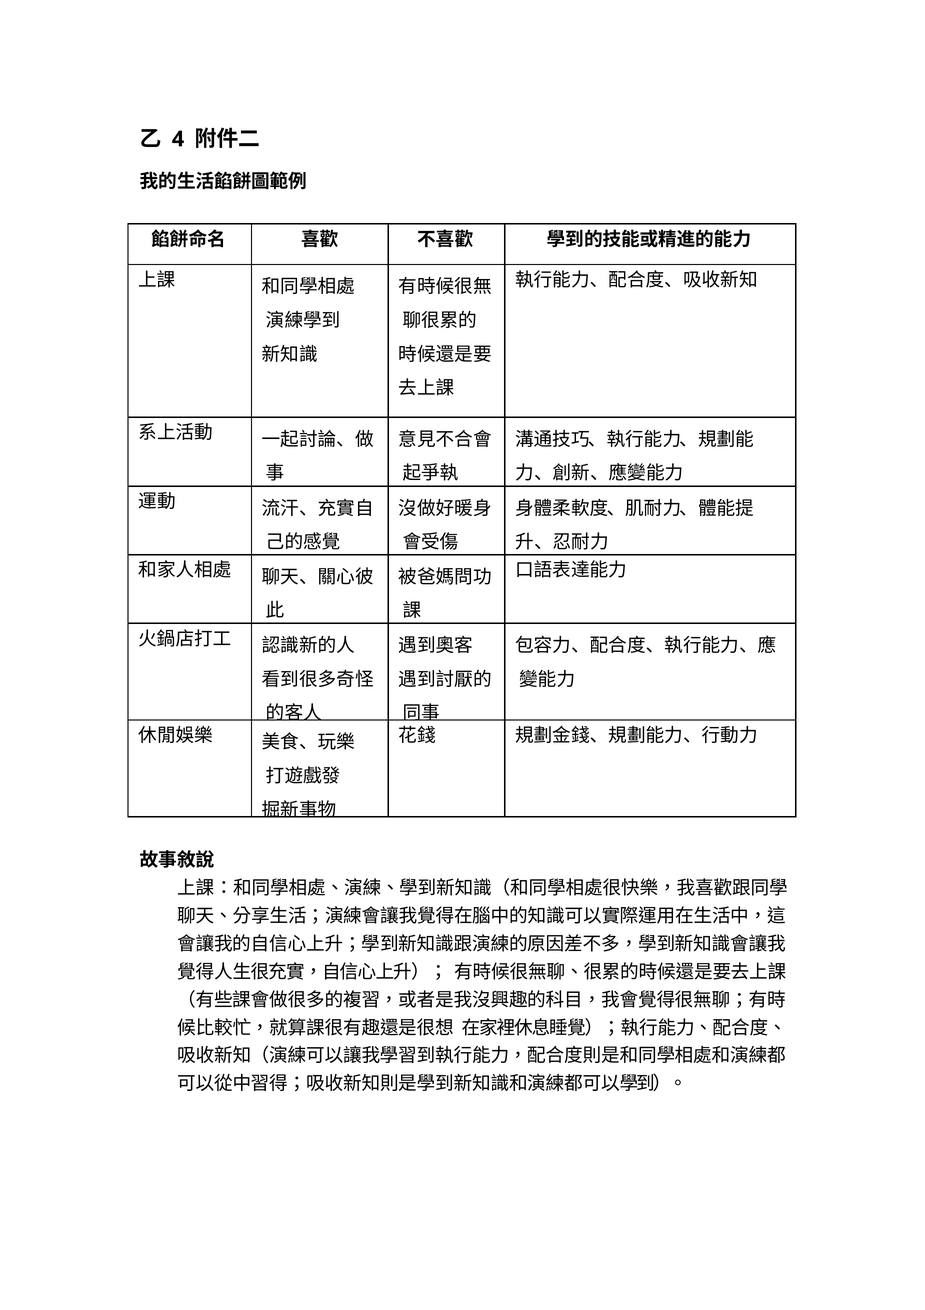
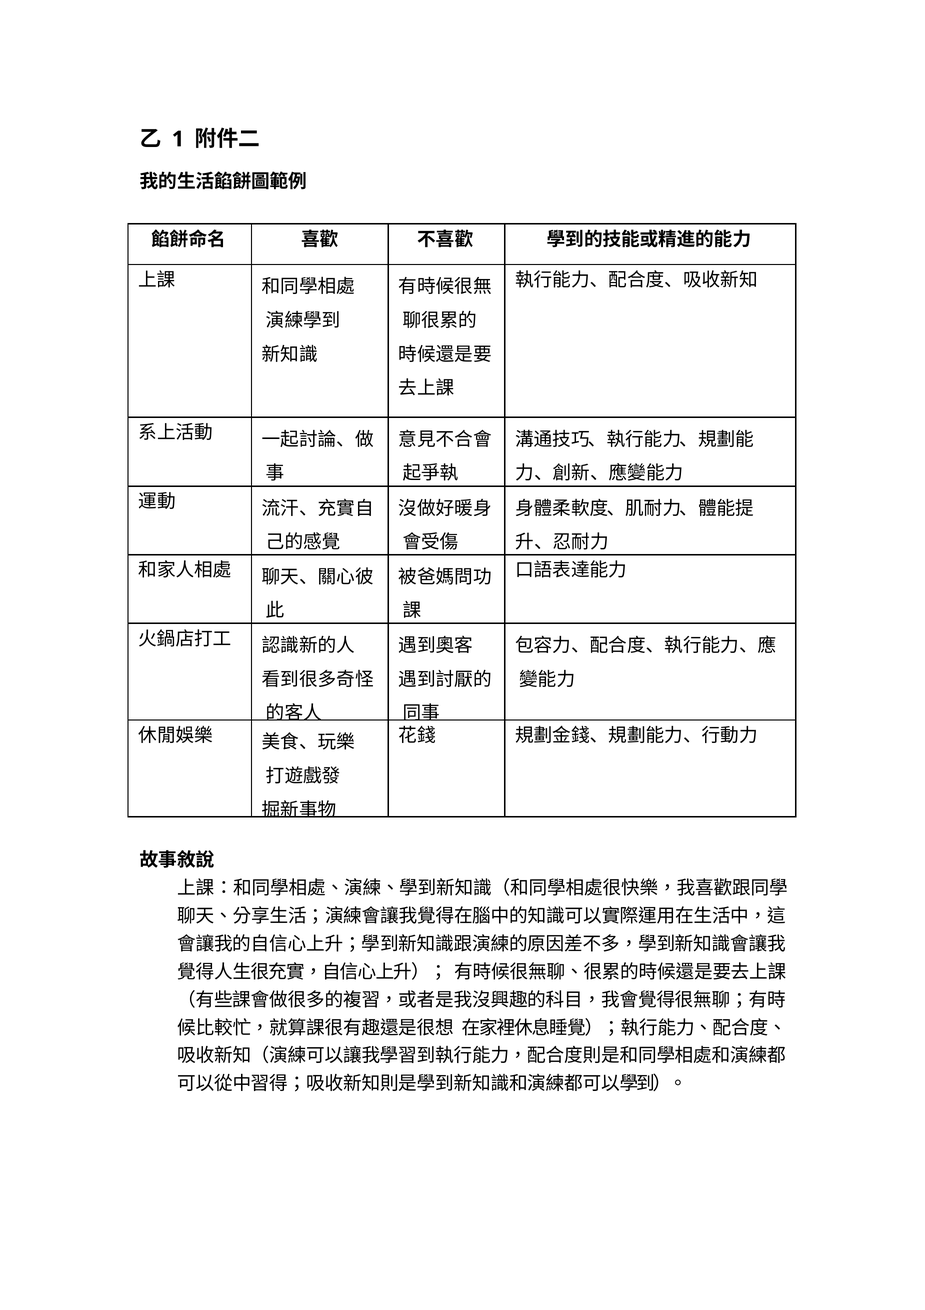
4: 4 -> 1
